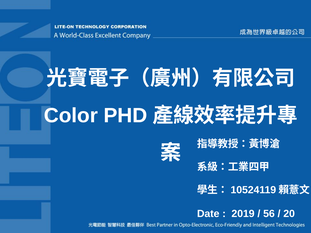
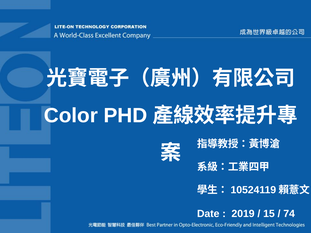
56: 56 -> 15
20: 20 -> 74
